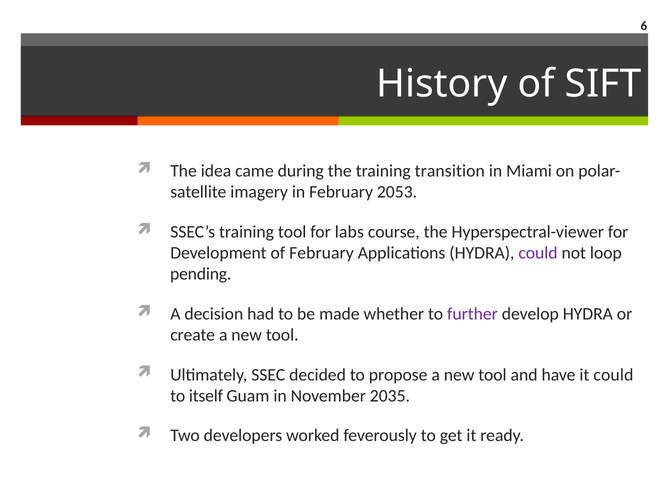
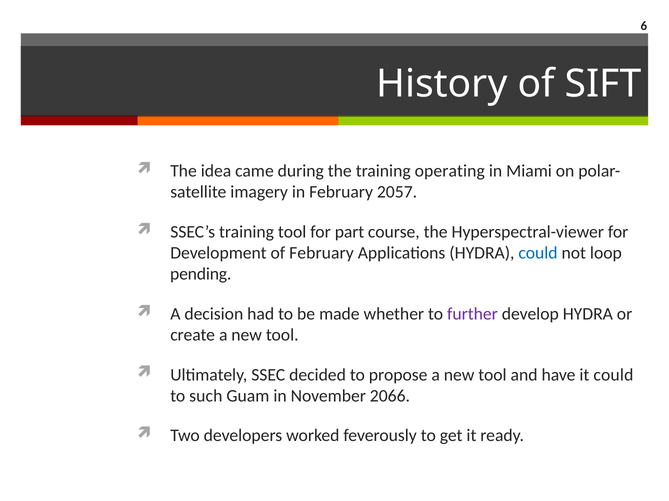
transition: transition -> operating
2053: 2053 -> 2057
labs: labs -> part
could at (538, 253) colour: purple -> blue
itself: itself -> such
2035: 2035 -> 2066
